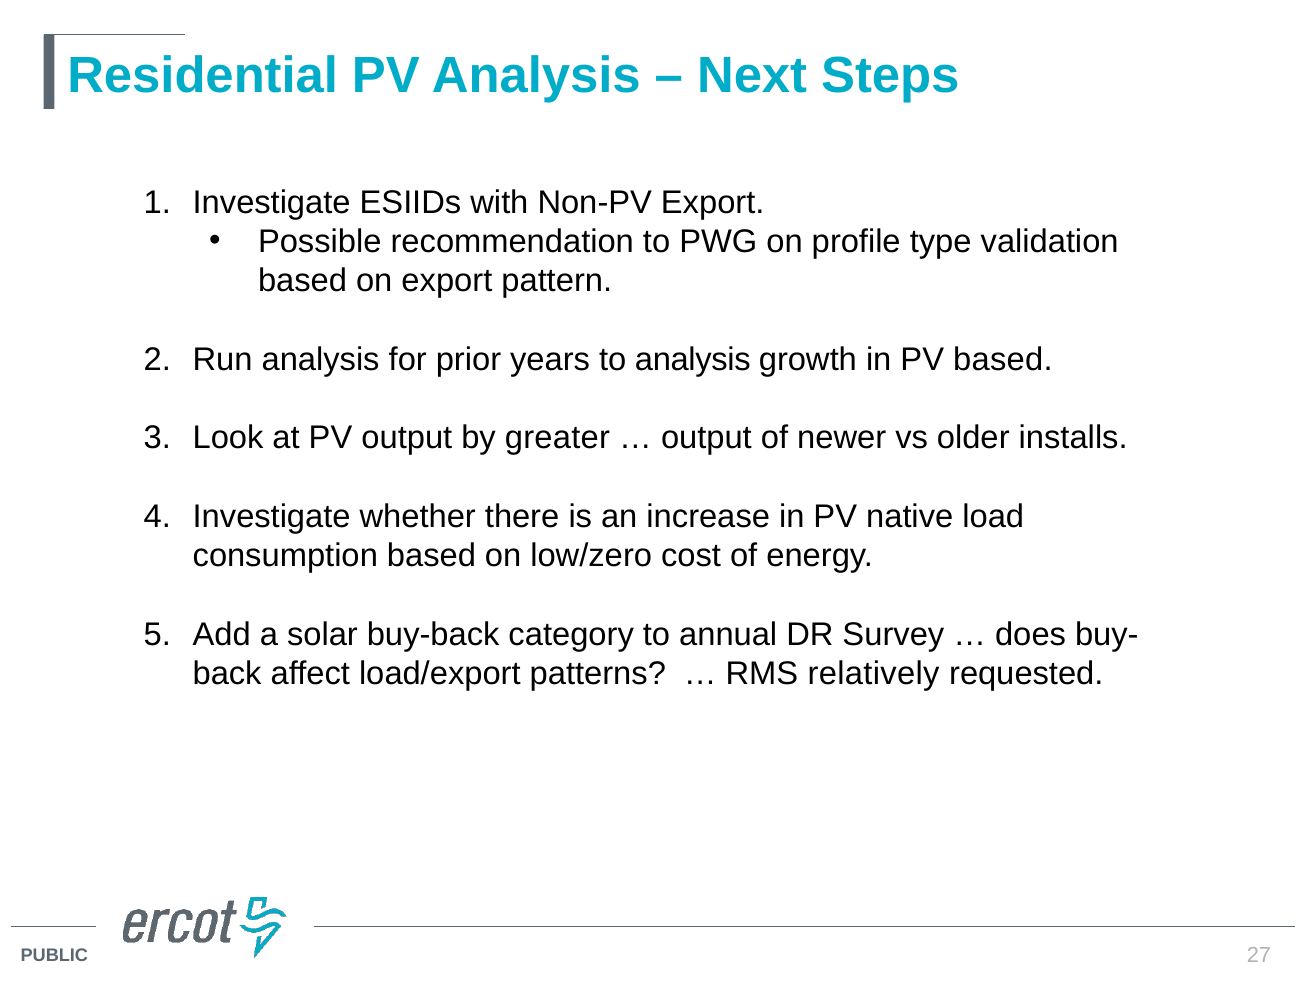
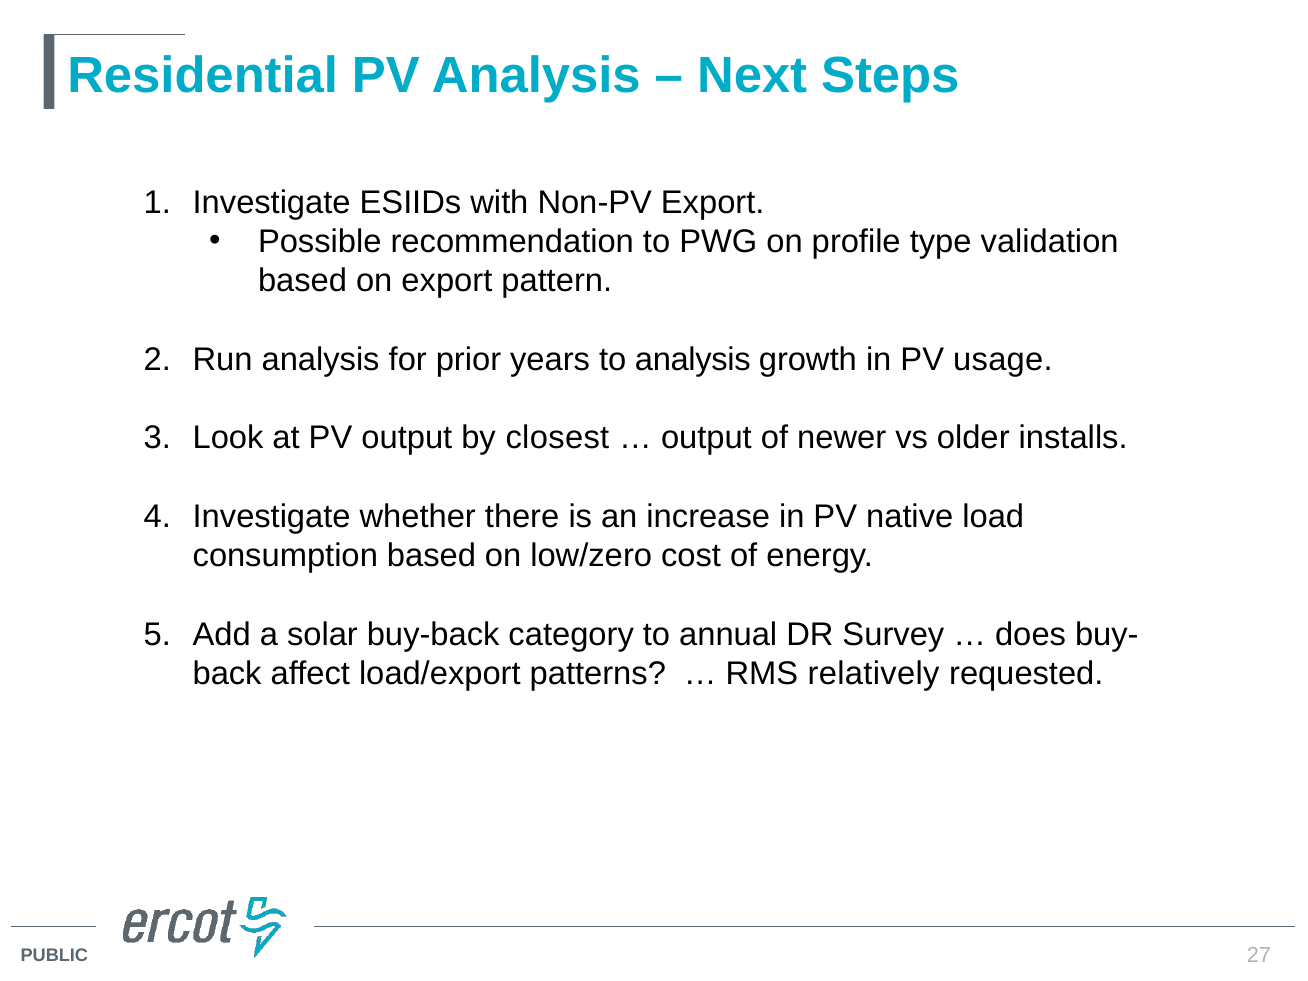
PV based: based -> usage
greater: greater -> closest
